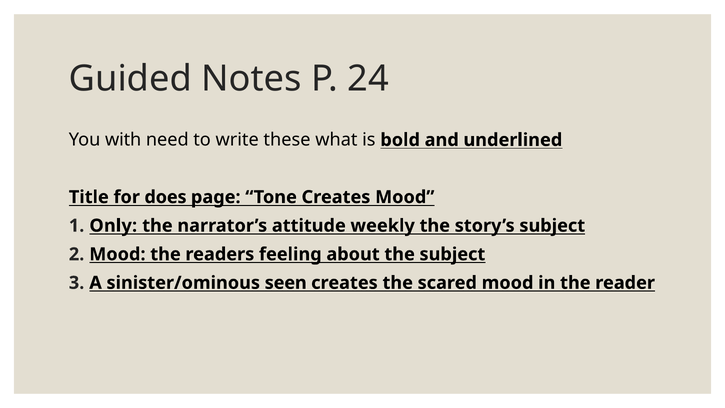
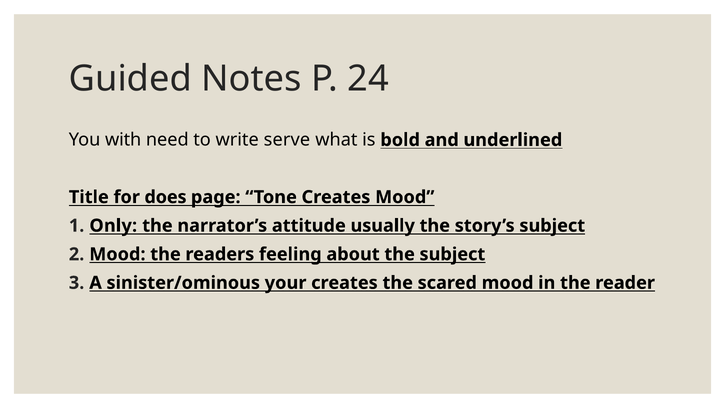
these: these -> serve
weekly: weekly -> usually
seen: seen -> your
